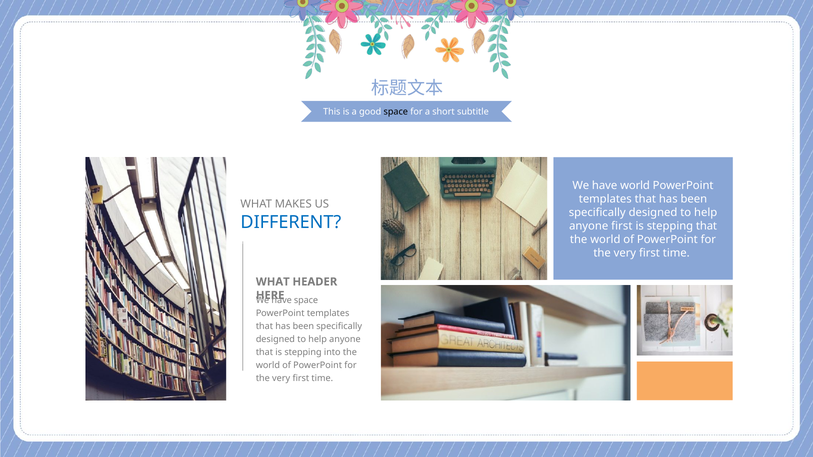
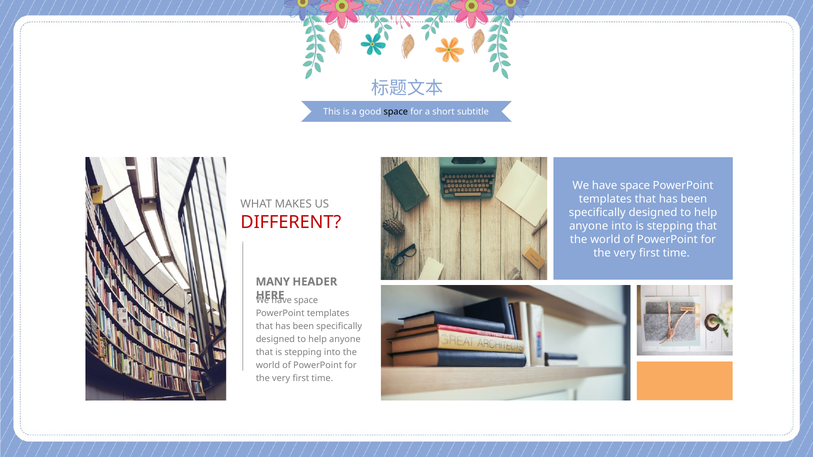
world at (635, 186): world -> space
DIFFERENT colour: blue -> red
anyone first: first -> into
WHAT at (273, 282): WHAT -> MANY
